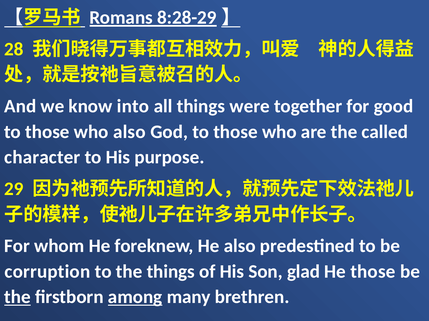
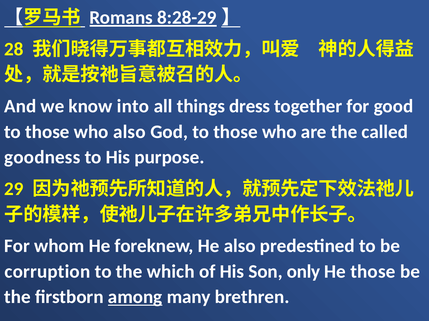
were: were -> dress
character: character -> goodness
the things: things -> which
glad: glad -> only
the at (17, 298) underline: present -> none
